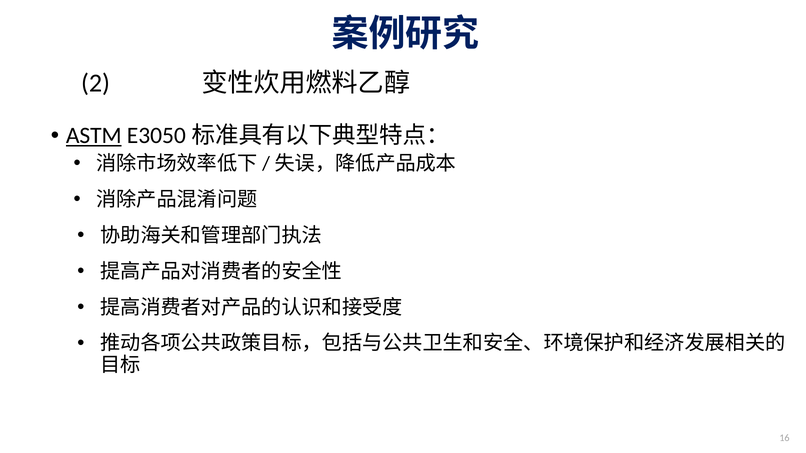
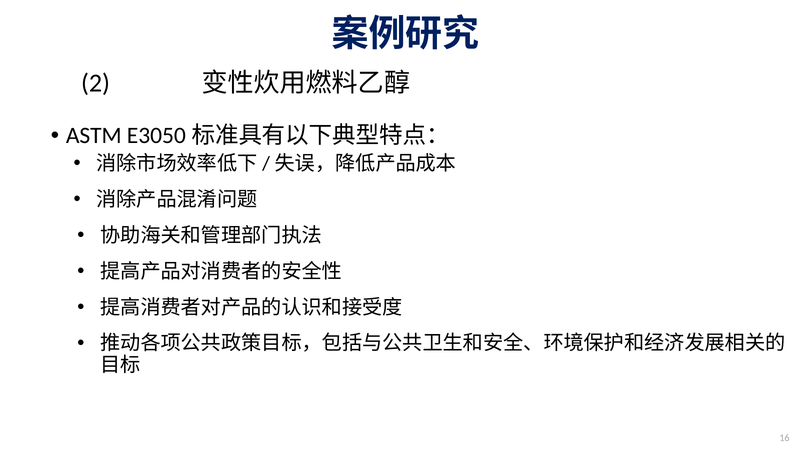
ASTM underline: present -> none
